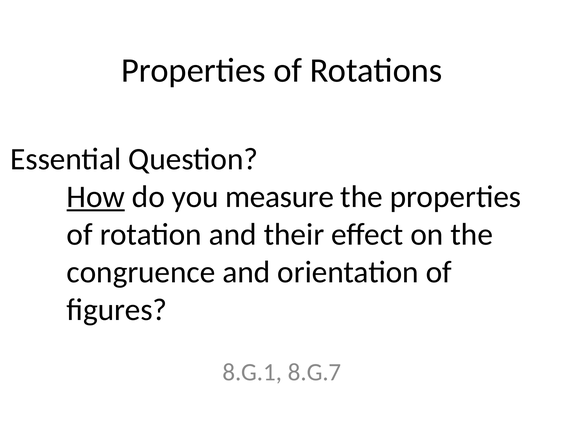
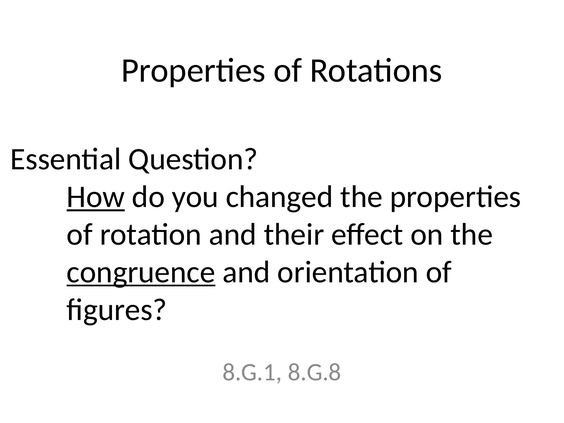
measure: measure -> changed
congruence underline: none -> present
8.G.7: 8.G.7 -> 8.G.8
